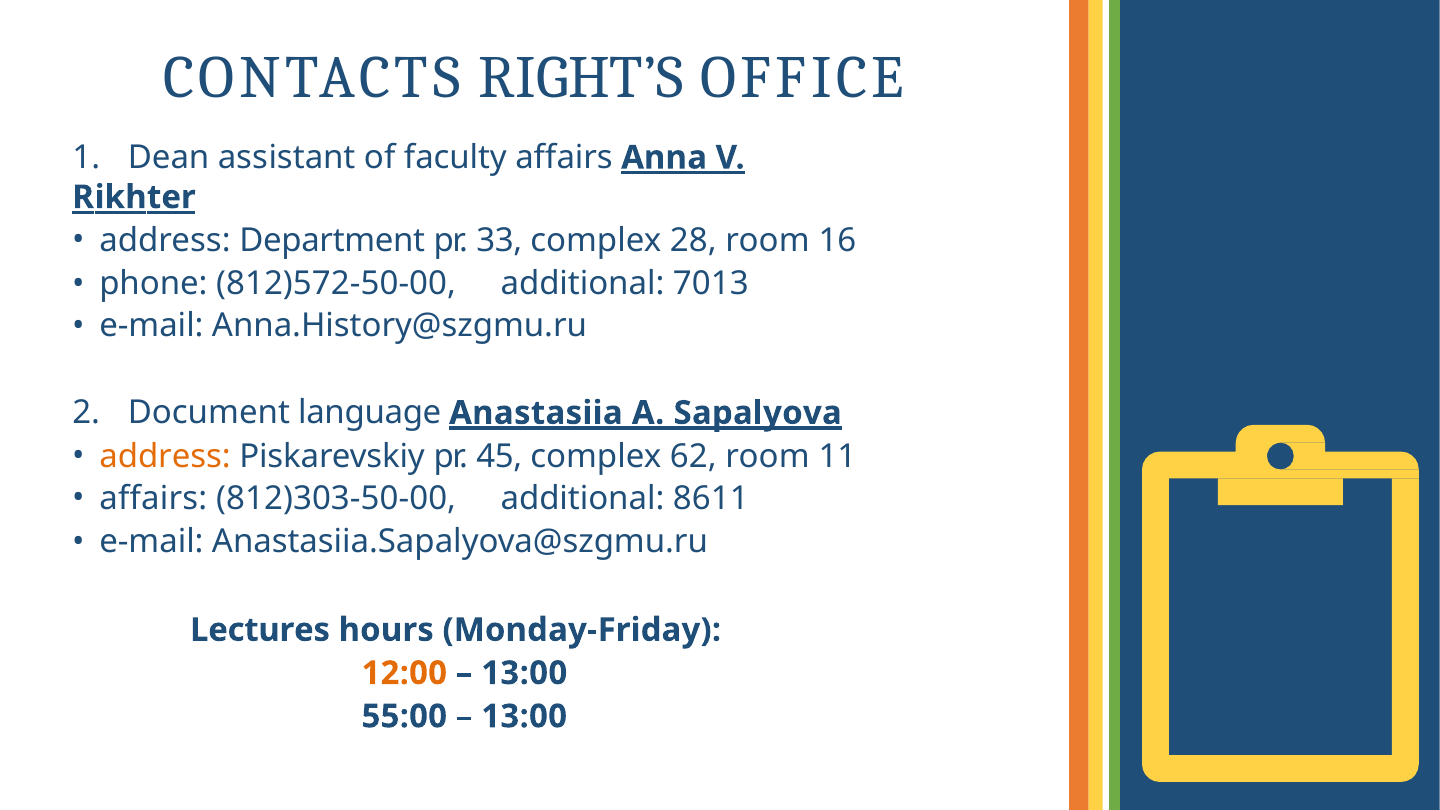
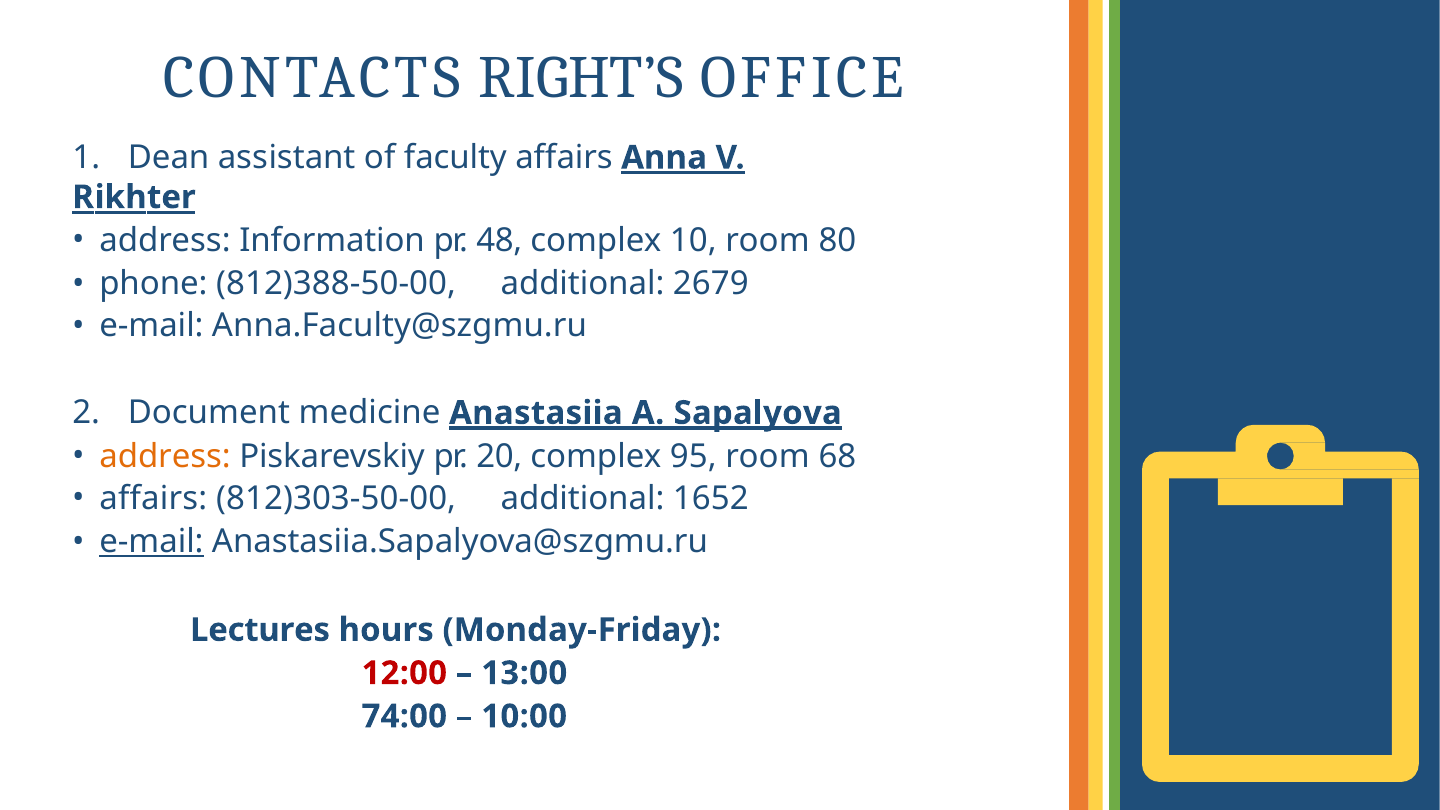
Department: Department -> Information
33: 33 -> 48
28: 28 -> 10
16: 16 -> 80
812)572-50-00: 812)572-50-00 -> 812)388-50-00
7013: 7013 -> 2679
Anna.History@szgmu.ru: Anna.History@szgmu.ru -> Anna.Faculty@szgmu.ru
language: language -> medicine
45: 45 -> 20
62: 62 -> 95
11: 11 -> 68
8611: 8611 -> 1652
e-mail at (151, 542) underline: none -> present
12:00 colour: orange -> red
55:00: 55:00 -> 74:00
13:00 at (524, 716): 13:00 -> 10:00
